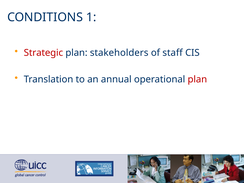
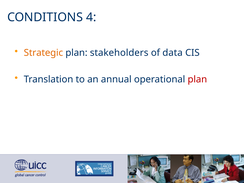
1: 1 -> 4
Strategic colour: red -> orange
staff: staff -> data
